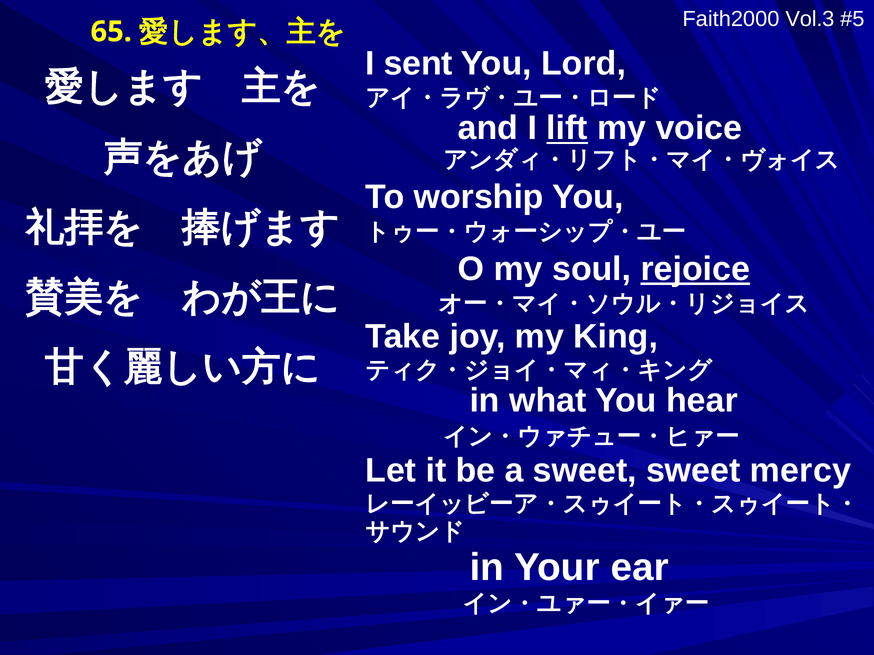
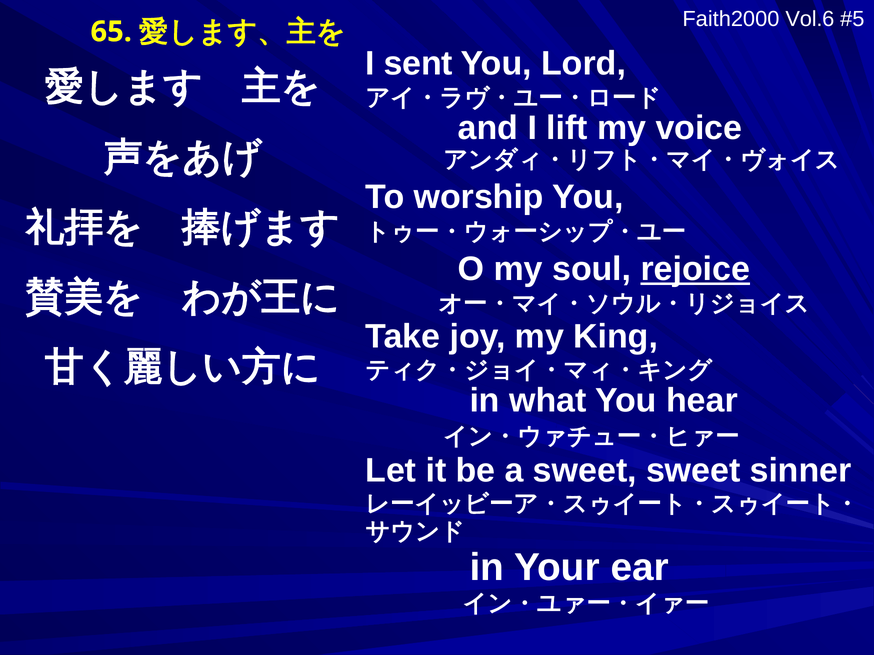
Vol.3: Vol.3 -> Vol.6
lift underline: present -> none
mercy: mercy -> sinner
